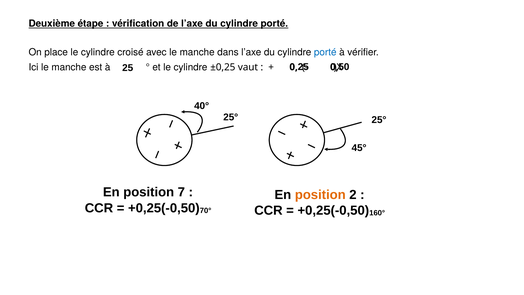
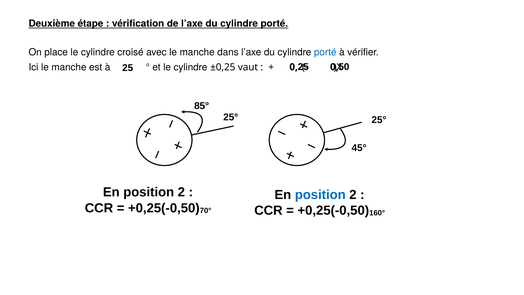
40°: 40° -> 85°
7 at (181, 192): 7 -> 2
position at (320, 195) colour: orange -> blue
